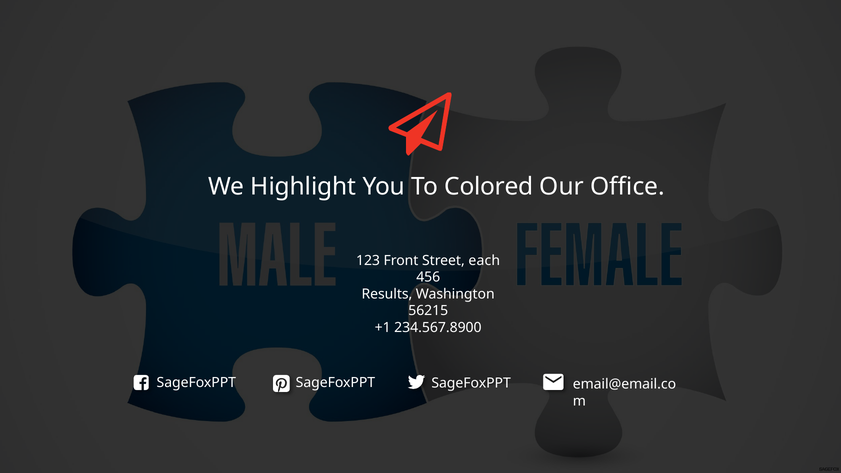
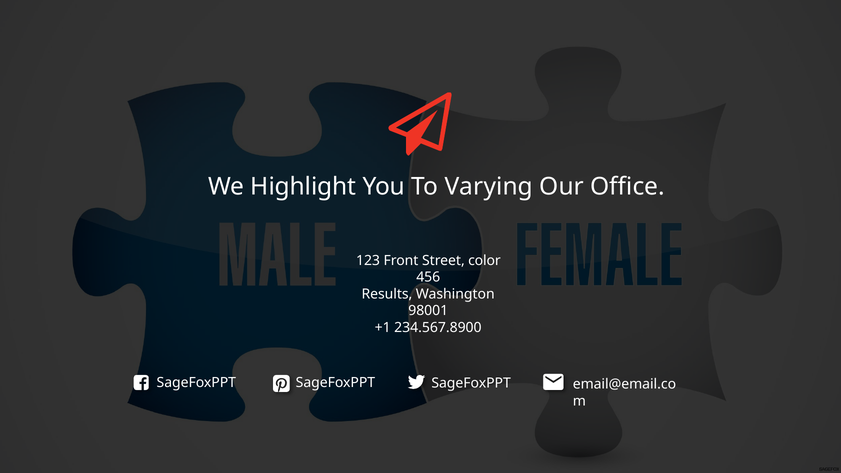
Colored: Colored -> Varying
each: each -> color
56215: 56215 -> 98001
